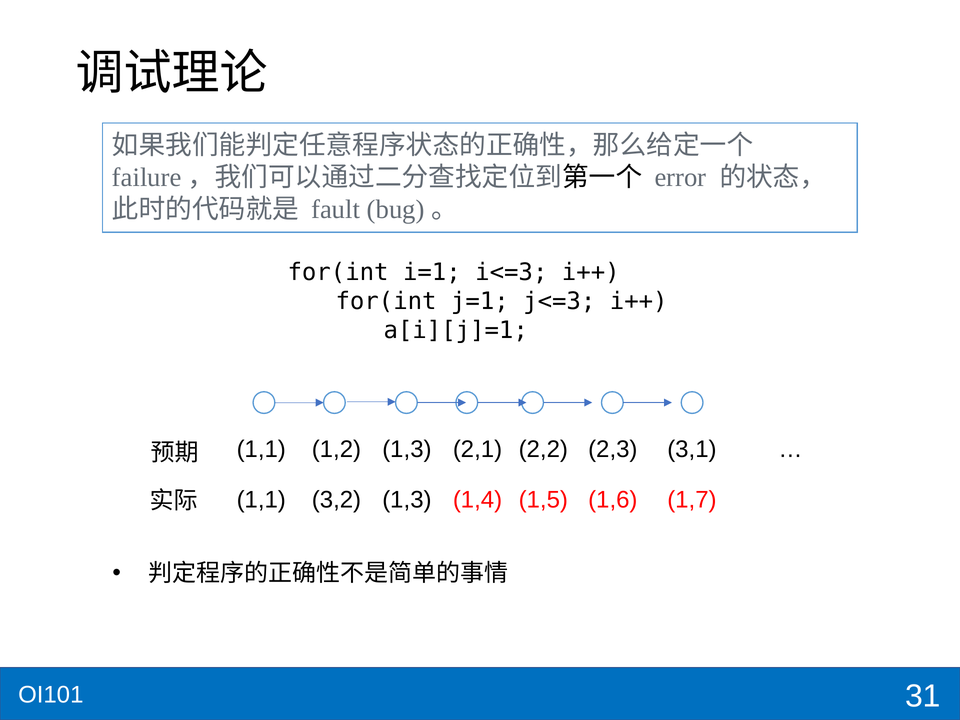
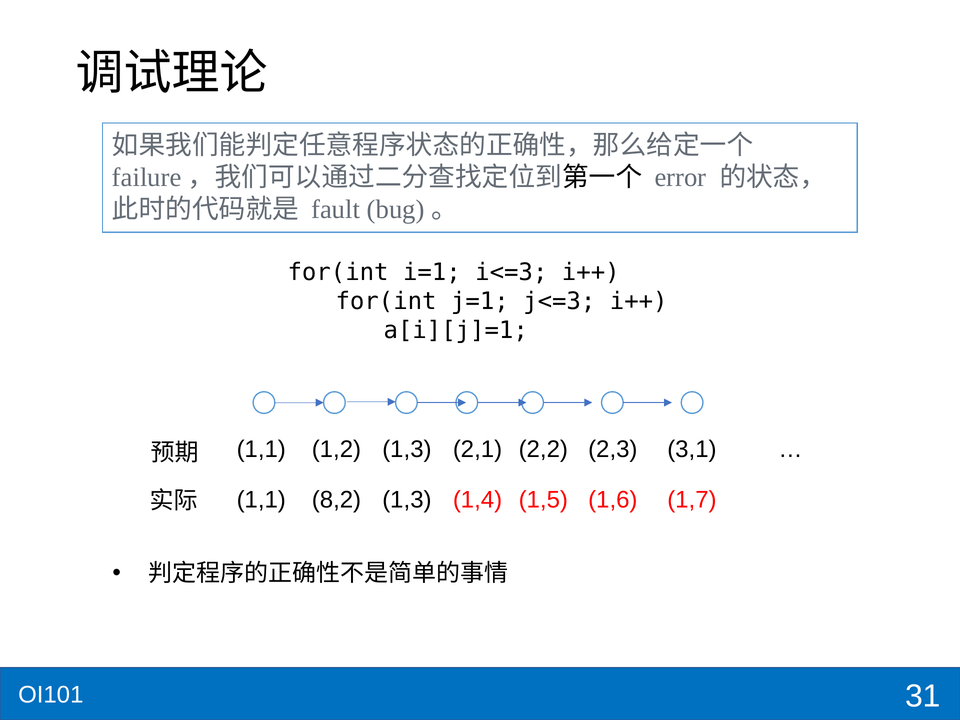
3,2: 3,2 -> 8,2
